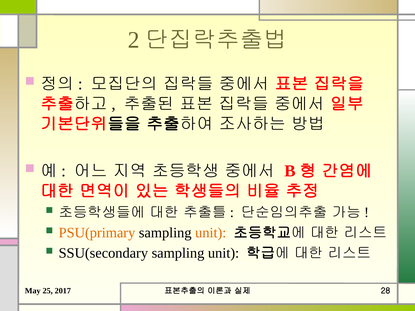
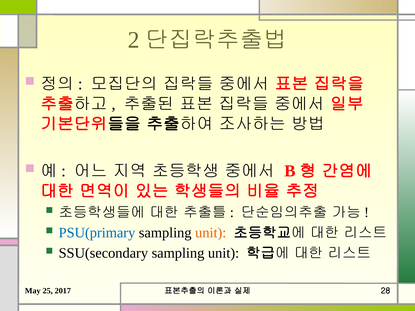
PSU(primary colour: orange -> blue
